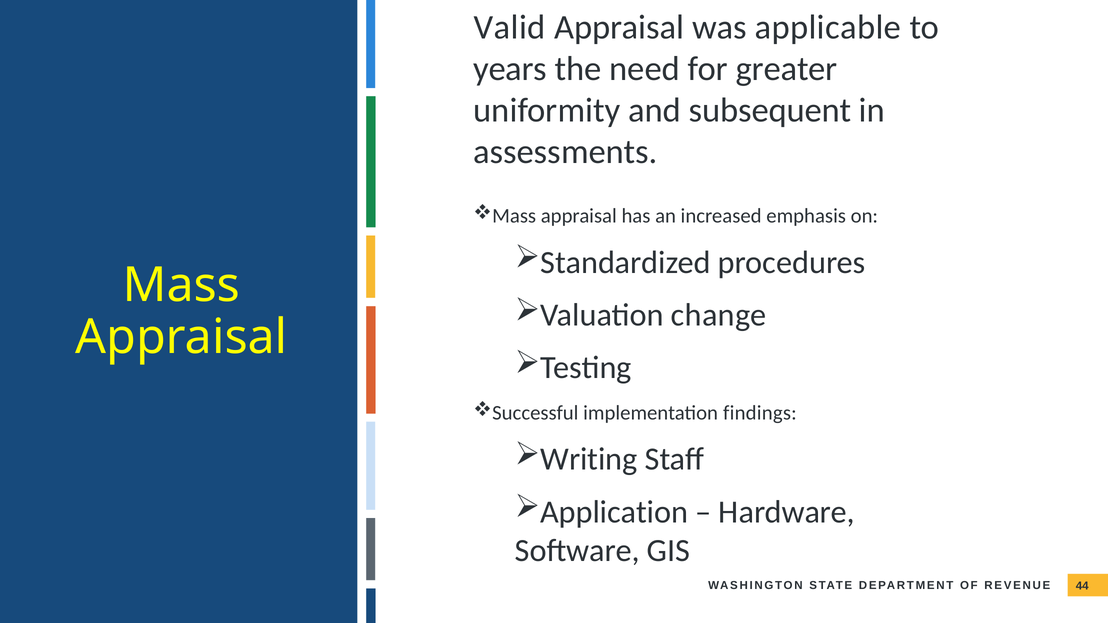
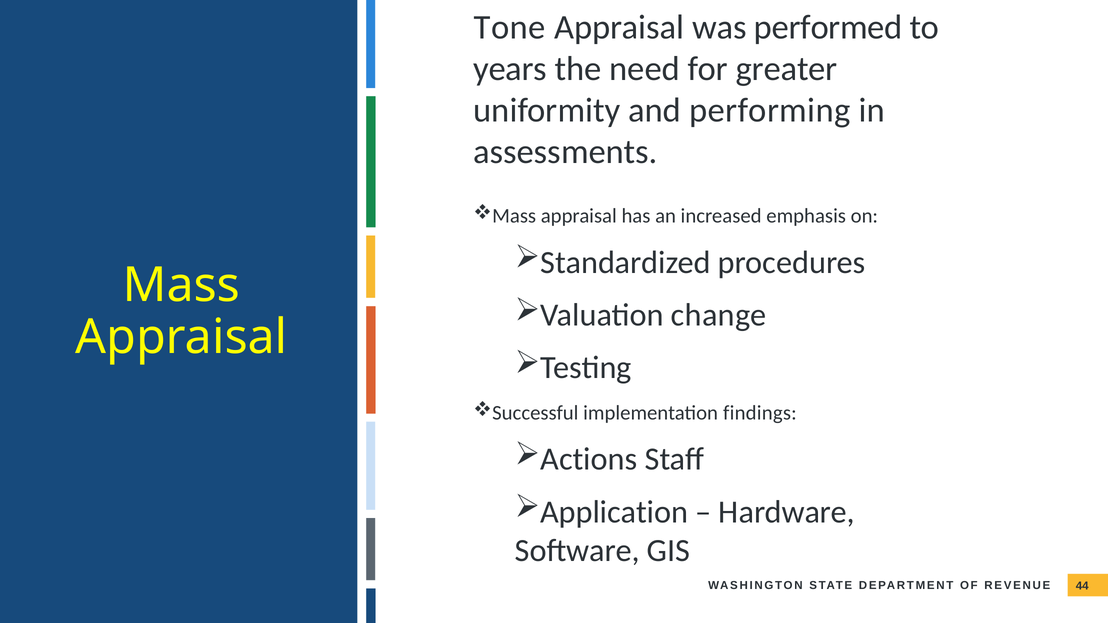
Valid: Valid -> Tone
applicable: applicable -> performed
subsequent: subsequent -> performing
Writing: Writing -> Actions
